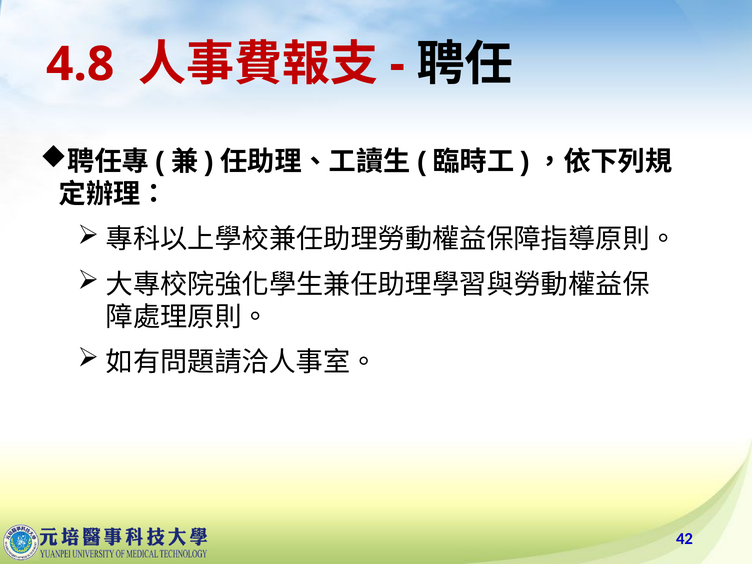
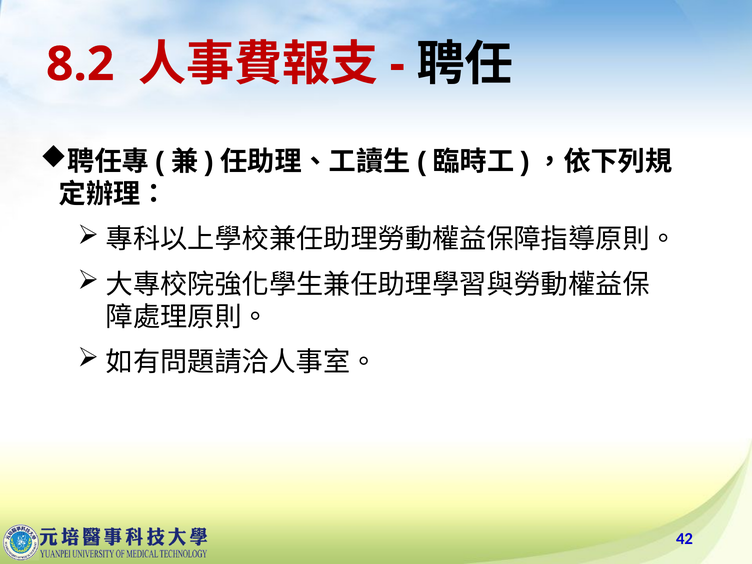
4.8: 4.8 -> 8.2
